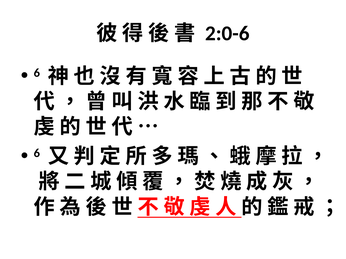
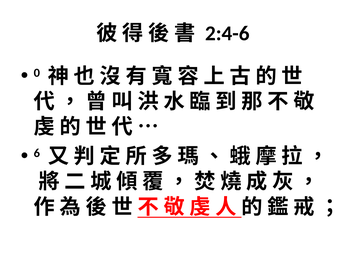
2:0-6: 2:0-6 -> 2:4-6
6 at (37, 73): 6 -> 0
